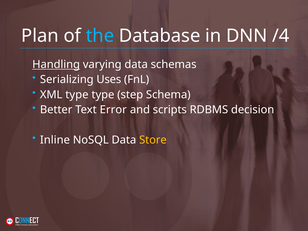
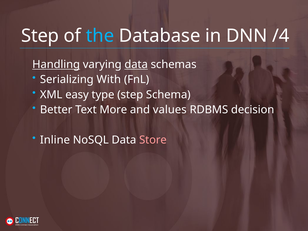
Plan at (40, 36): Plan -> Step
data at (136, 64) underline: none -> present
Uses: Uses -> With
XML type: type -> easy
Error: Error -> More
scripts: scripts -> values
Store colour: yellow -> pink
